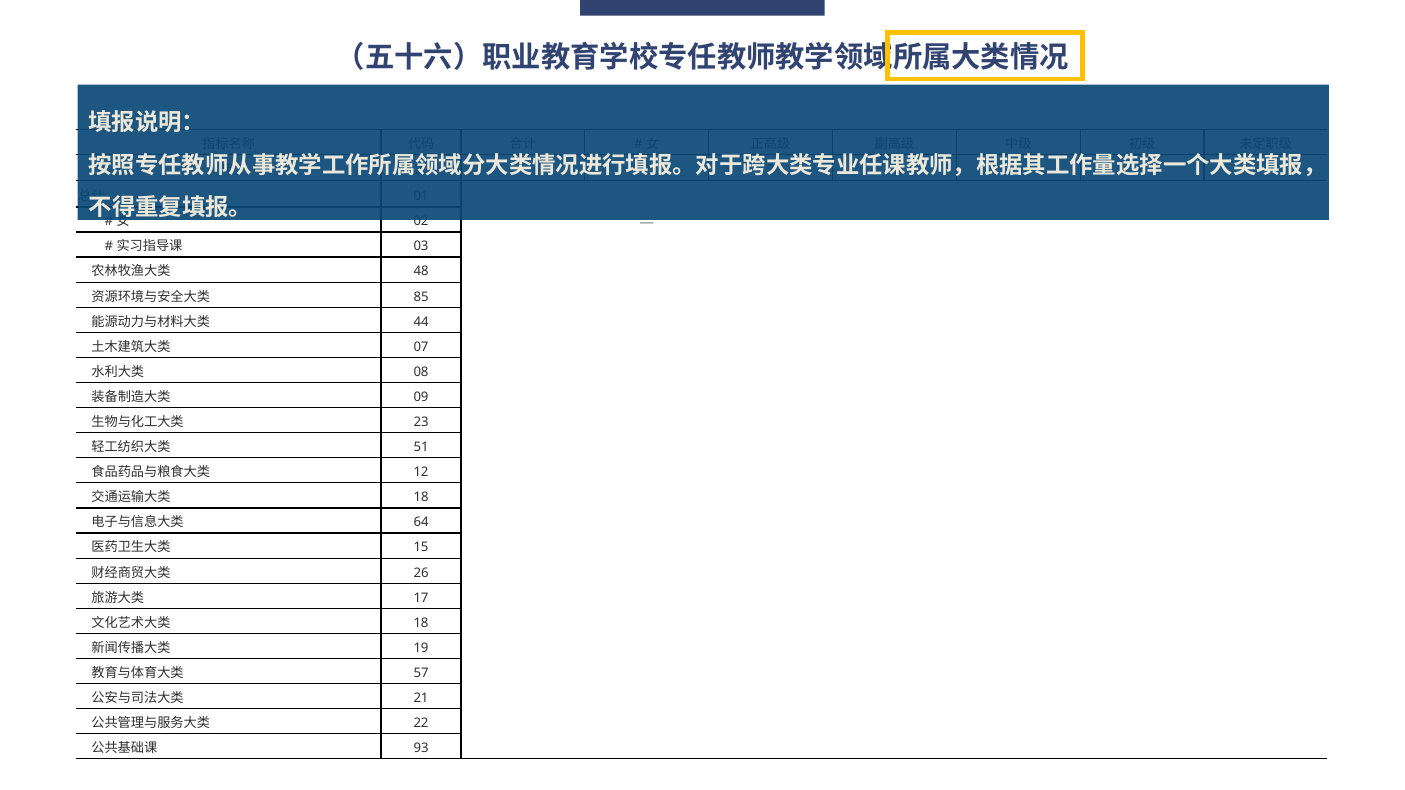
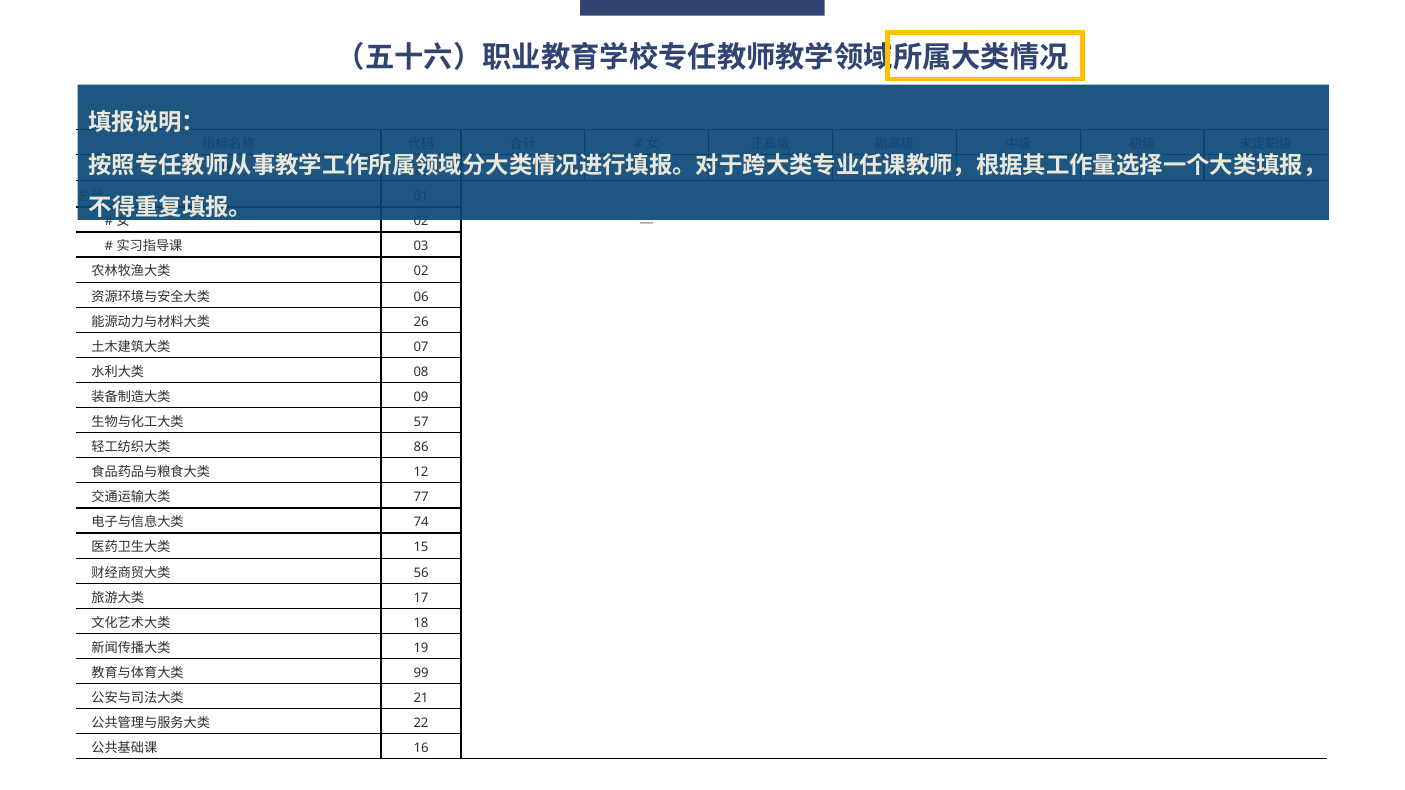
48 at (421, 272): 48 -> 02
85: 85 -> 06
44: 44 -> 26
23: 23 -> 57
51: 51 -> 86
18 at (421, 498): 18 -> 77
64: 64 -> 74
26: 26 -> 56
57: 57 -> 99
93: 93 -> 16
